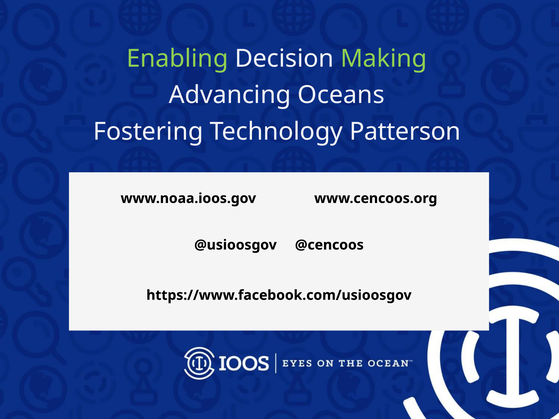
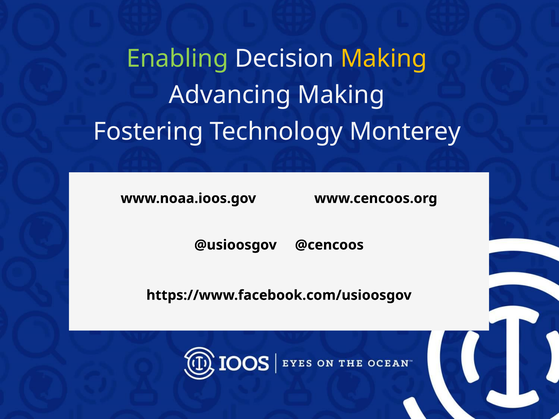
Making at (384, 59) colour: light green -> yellow
Advancing Oceans: Oceans -> Making
Patterson: Patterson -> Monterey
